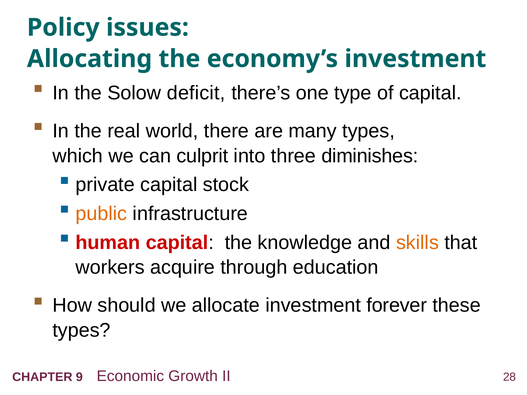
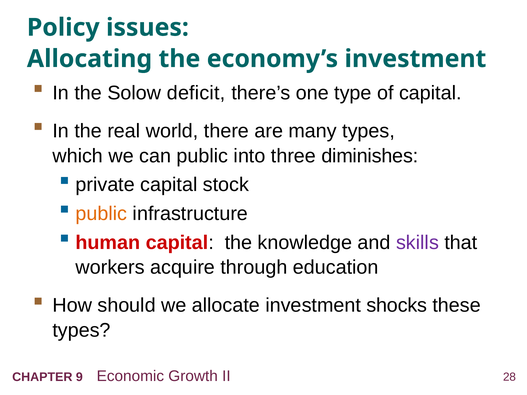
can culprit: culprit -> public
skills colour: orange -> purple
forever: forever -> shocks
